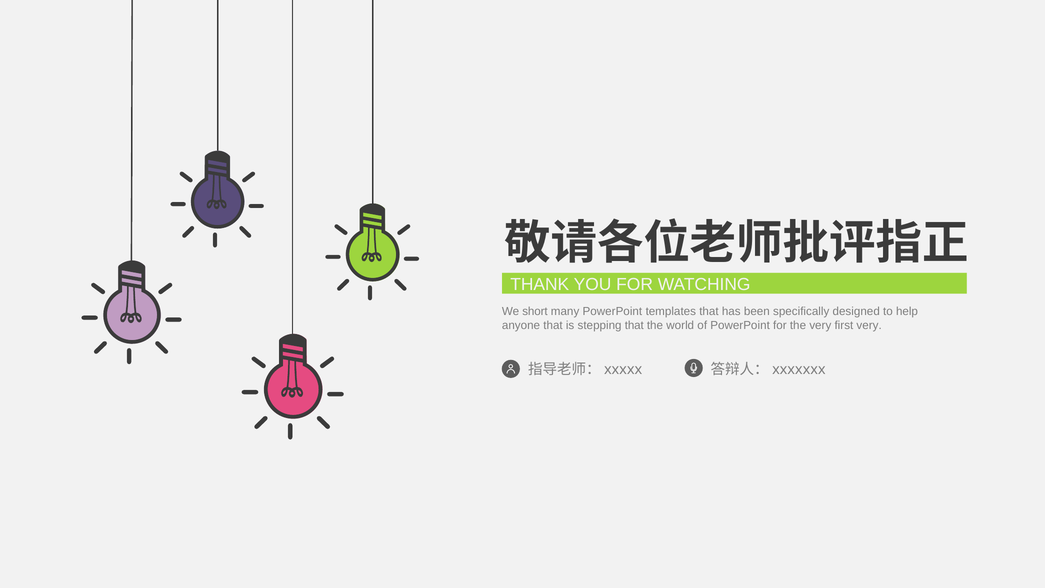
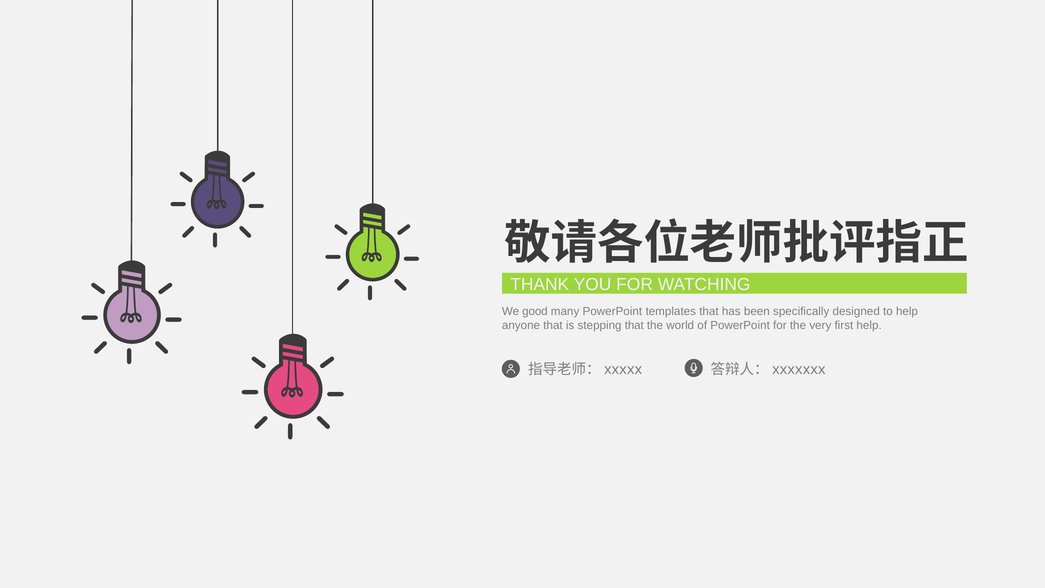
short: short -> good
first very: very -> help
